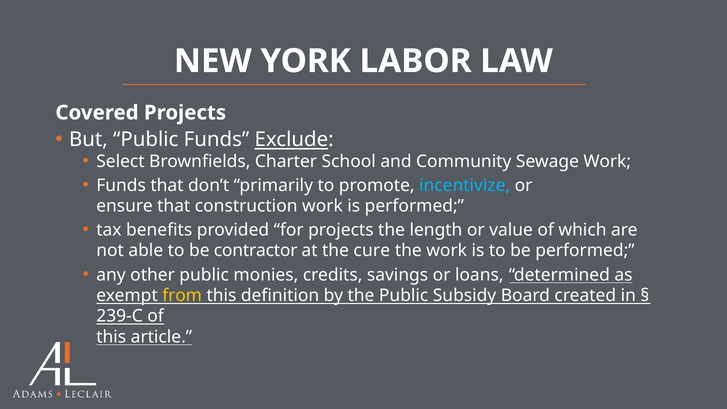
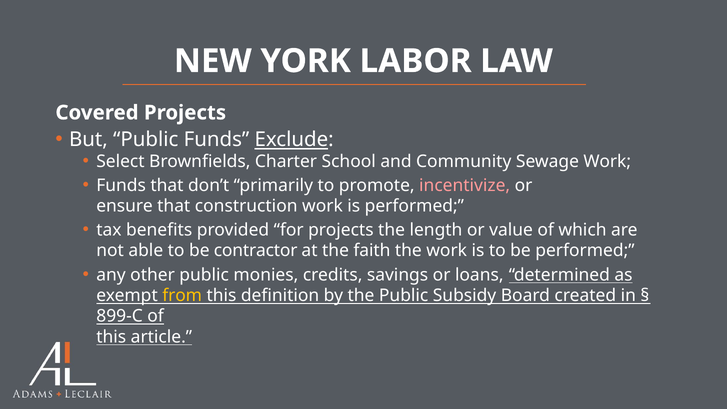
incentivize colour: light blue -> pink
cure: cure -> faith
239-C: 239-C -> 899-C
